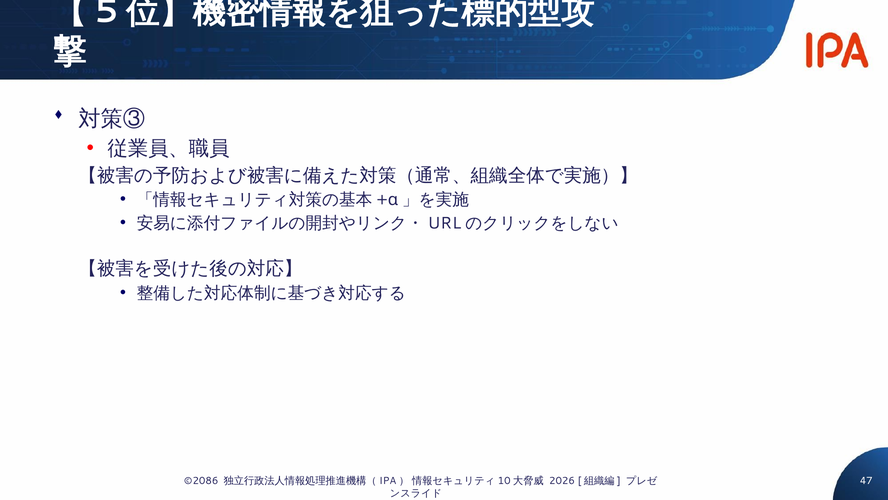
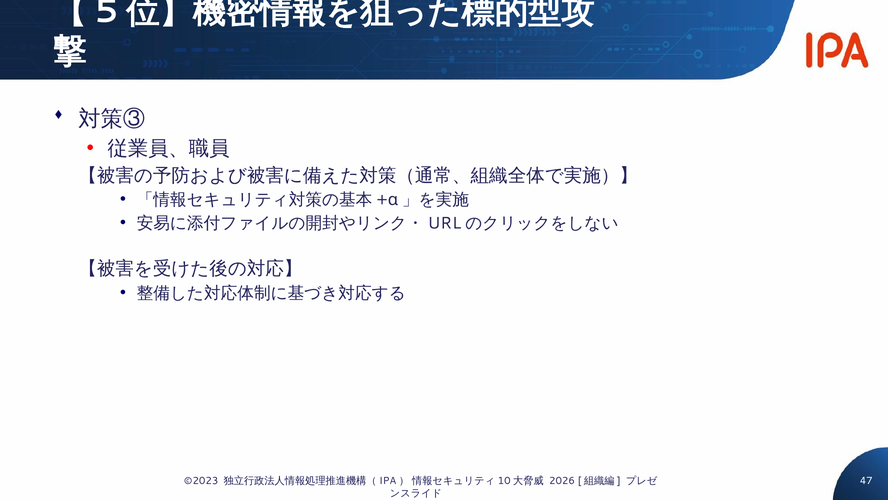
©2086: ©2086 -> ©2023
